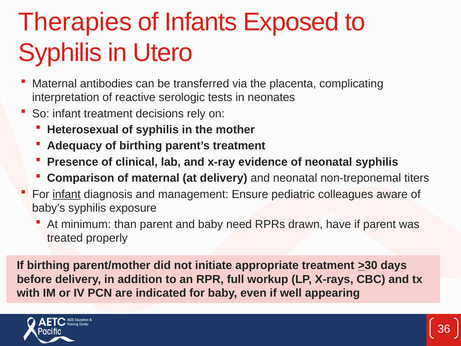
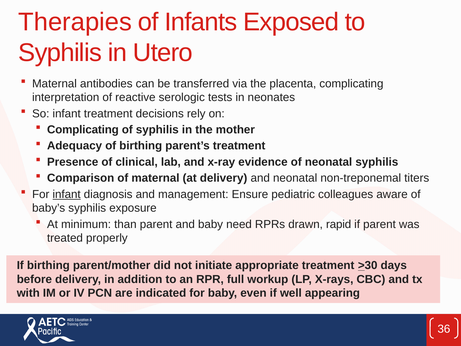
Heterosexual at (83, 130): Heterosexual -> Complicating
have: have -> rapid
